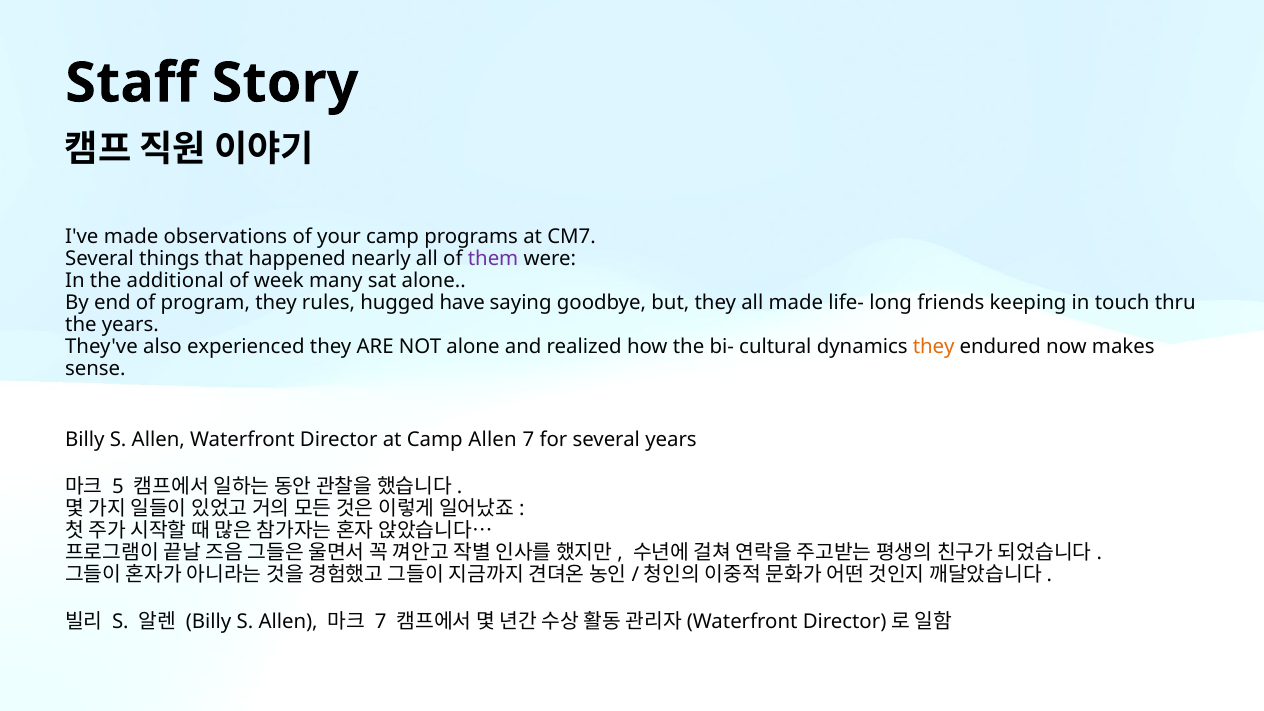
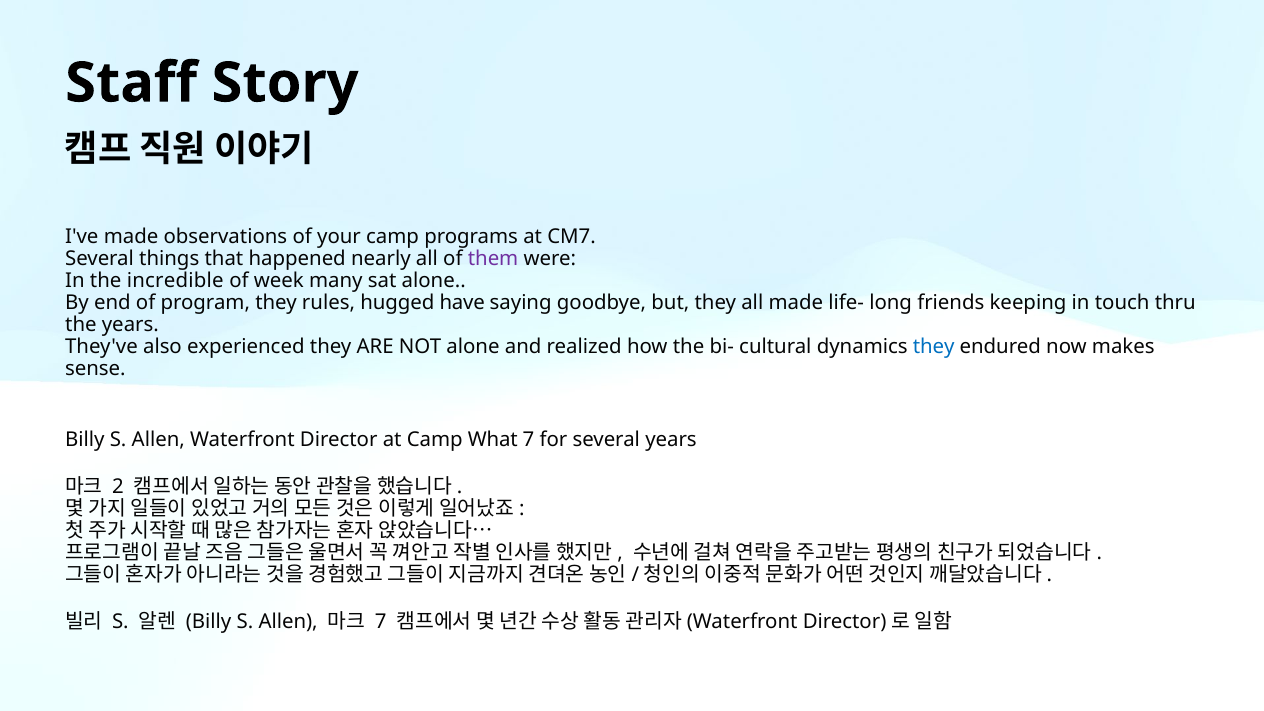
additional: additional -> incredible
they at (934, 347) colour: orange -> blue
Camp Allen: Allen -> What
5: 5 -> 2
